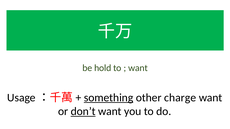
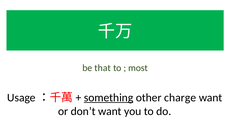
hold: hold -> that
want at (138, 68): want -> most
don’t underline: present -> none
